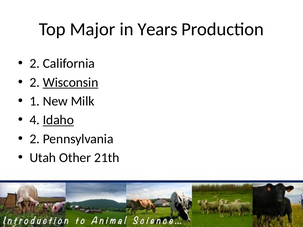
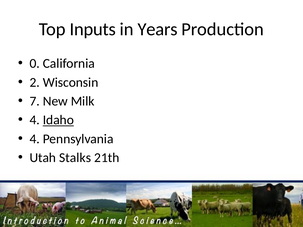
Major: Major -> Inputs
2 at (35, 64): 2 -> 0
Wisconsin underline: present -> none
1: 1 -> 7
2 at (35, 139): 2 -> 4
Other: Other -> Stalks
